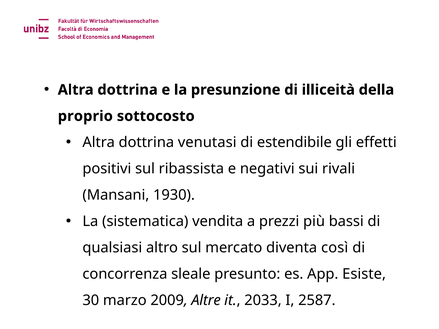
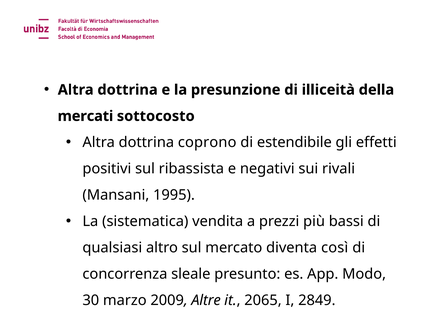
proprio: proprio -> mercati
venutasi: venutasi -> coprono
1930: 1930 -> 1995
Esiste: Esiste -> Modo
2033: 2033 -> 2065
2587: 2587 -> 2849
